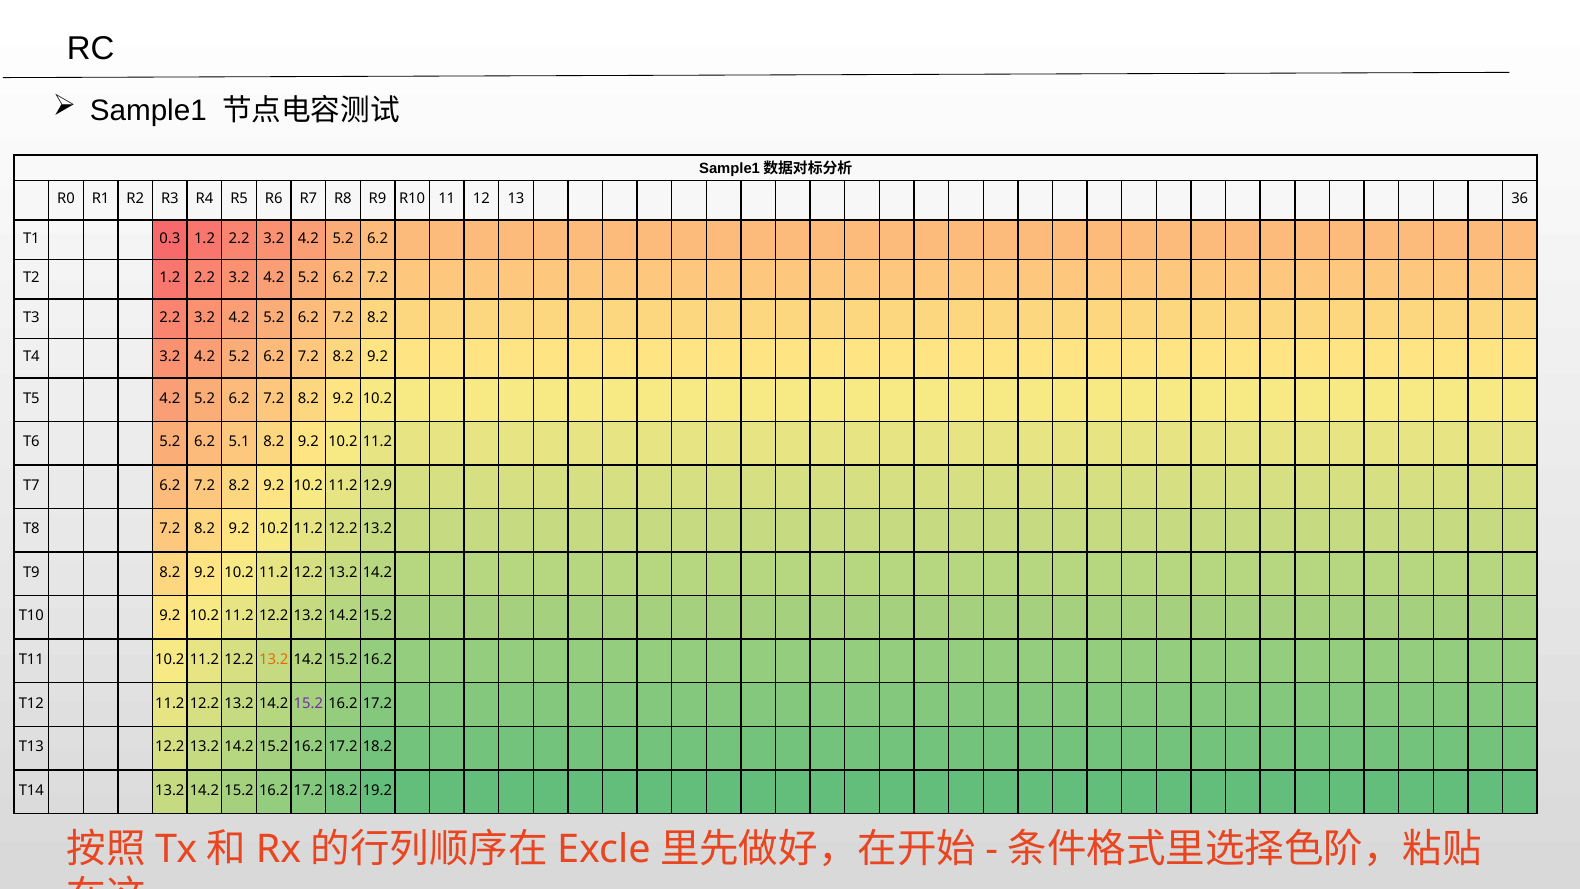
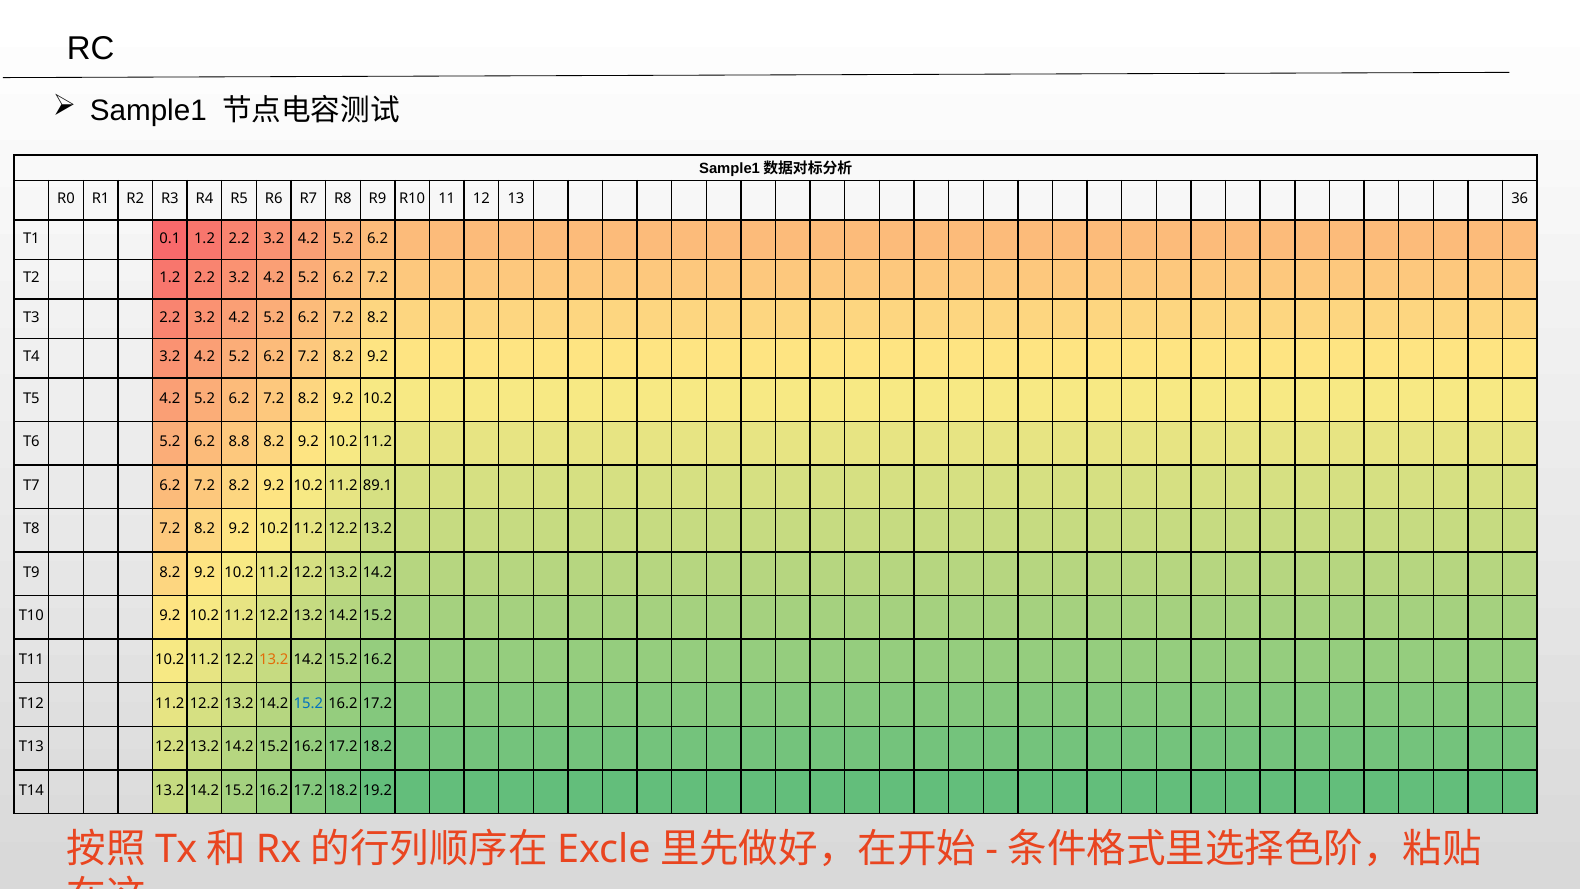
0.3: 0.3 -> 0.1
5.1: 5.1 -> 8.8
12.9: 12.9 -> 89.1
15.2 at (308, 703) colour: purple -> blue
